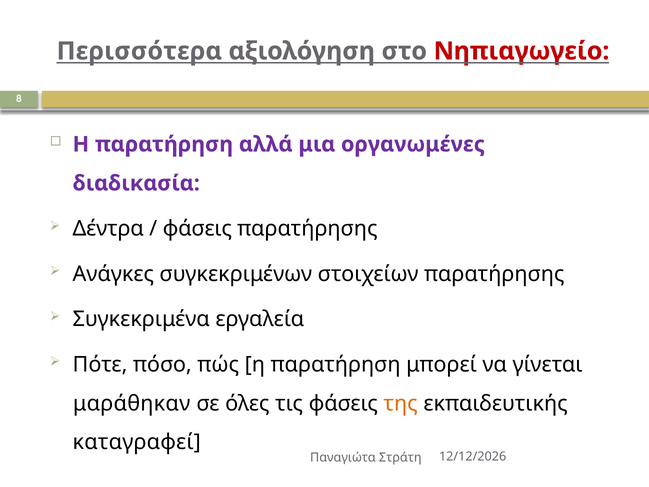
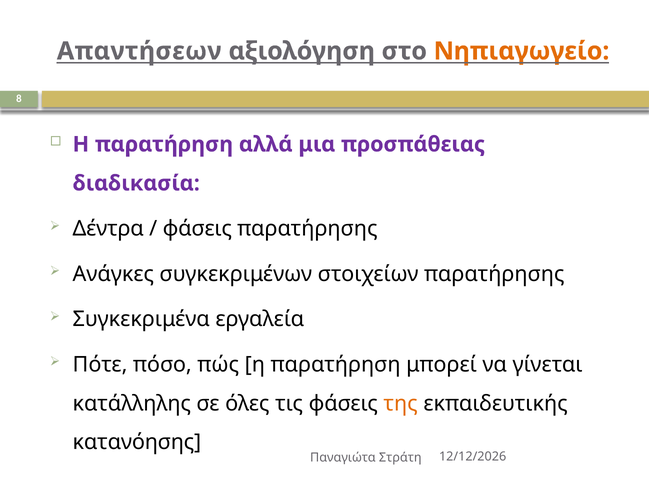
Περισσότερα: Περισσότερα -> Απαντήσεων
Νηπιαγωγείο colour: red -> orange
οργανωμένες: οργανωμένες -> προσπάθειας
μαράθηκαν: μαράθηκαν -> κατάλληλης
καταγραφεί: καταγραφεί -> κατανόησης
